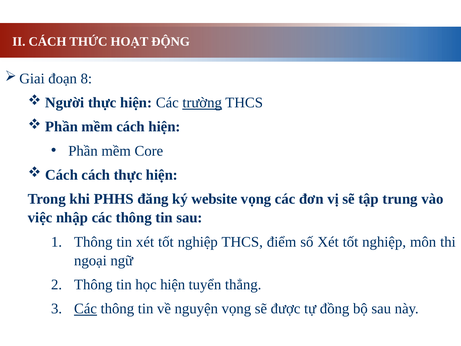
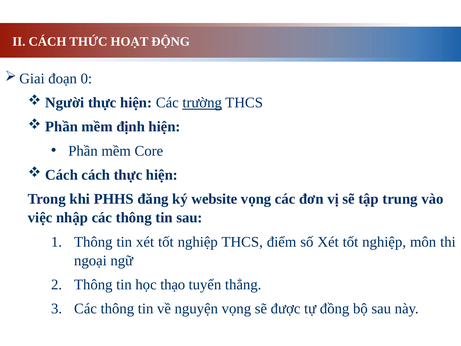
8: 8 -> 0
mềm cách: cách -> định
học hiện: hiện -> thạo
Các at (85, 309) underline: present -> none
